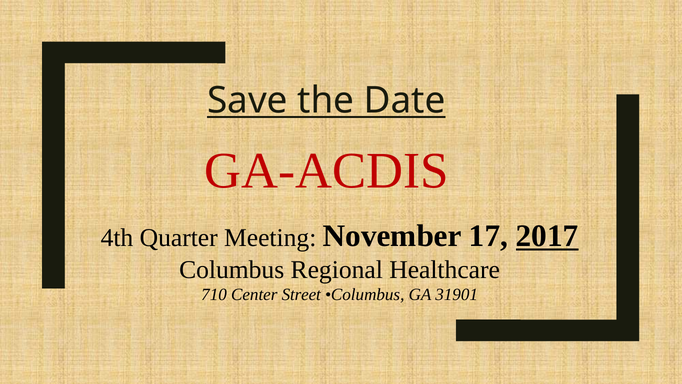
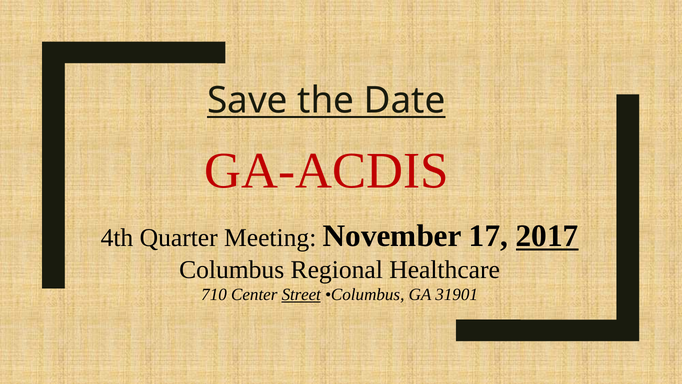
Street underline: none -> present
